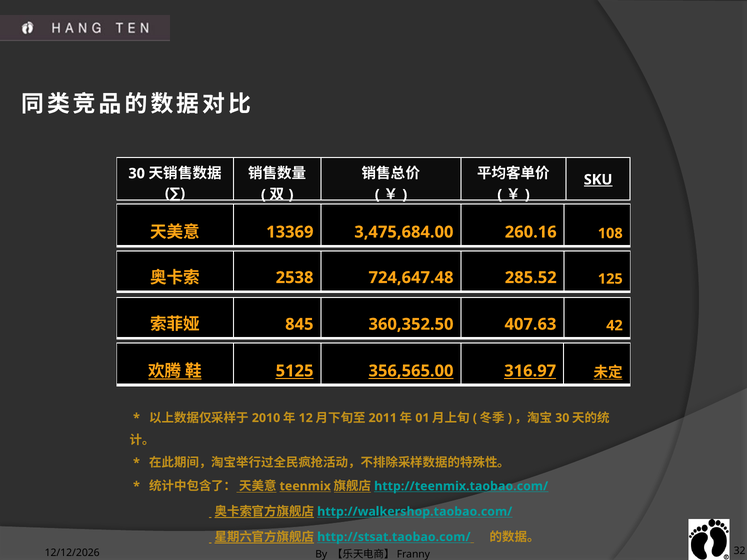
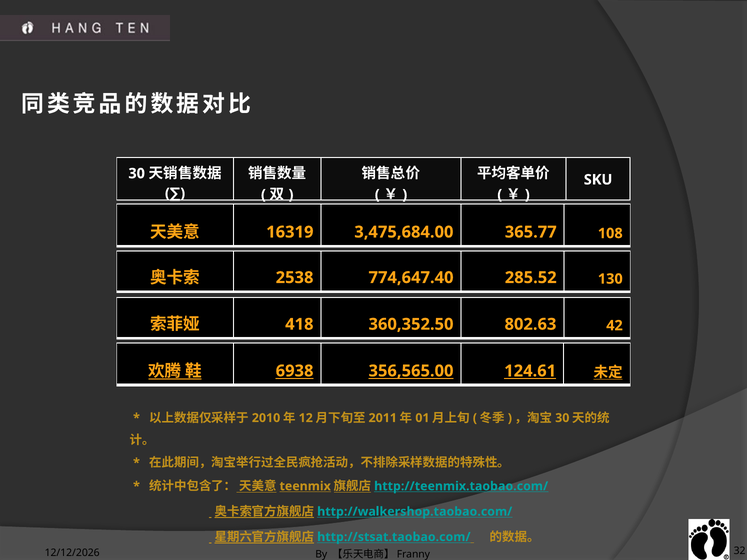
SKU underline: present -> none
13369: 13369 -> 16319
260.16: 260.16 -> 365.77
724,647.48: 724,647.48 -> 774,647.40
125: 125 -> 130
845: 845 -> 418
407.63: 407.63 -> 802.63
5125: 5125 -> 6938
316.97: 316.97 -> 124.61
